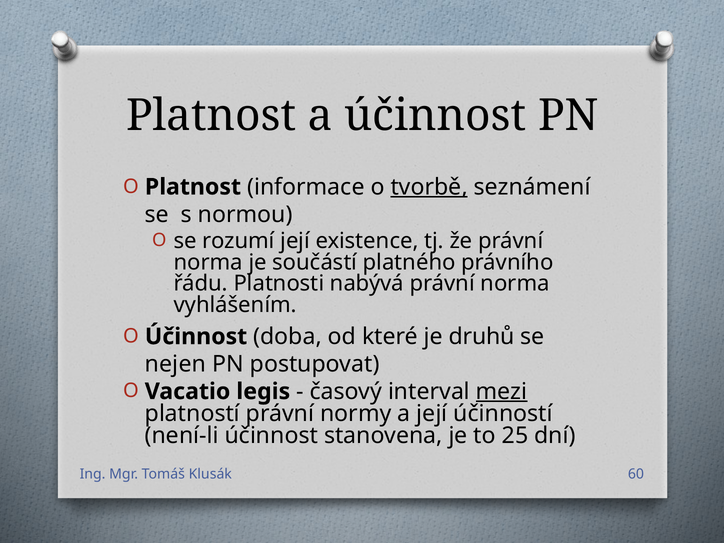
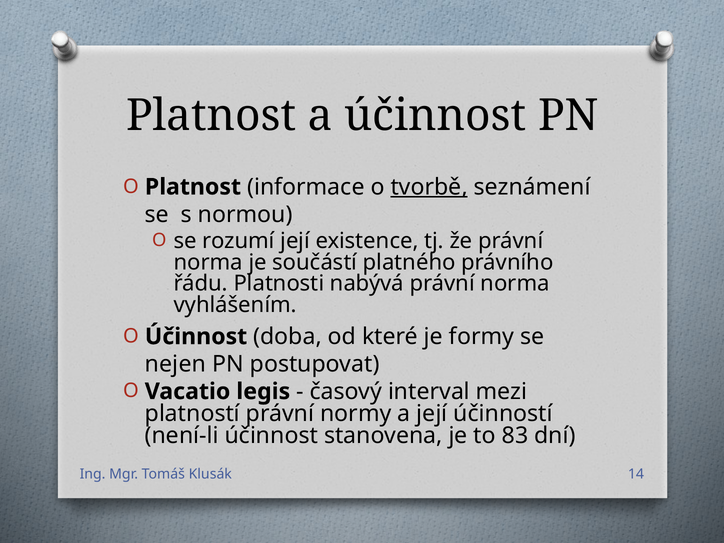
druhů: druhů -> formy
mezi underline: present -> none
25: 25 -> 83
60: 60 -> 14
